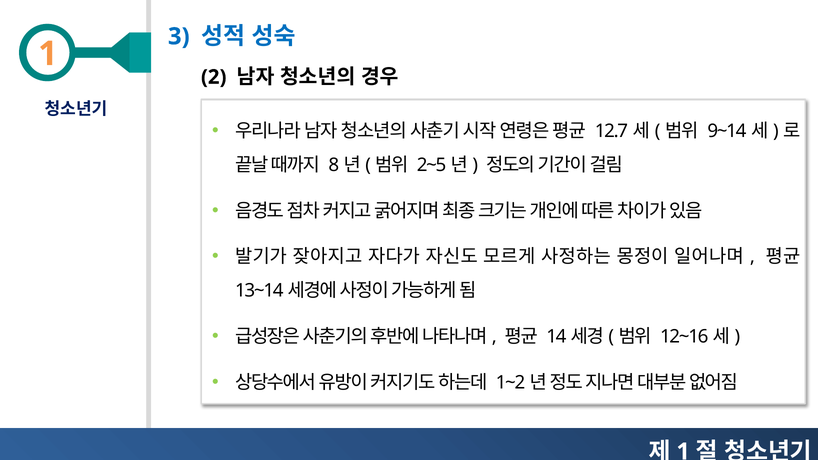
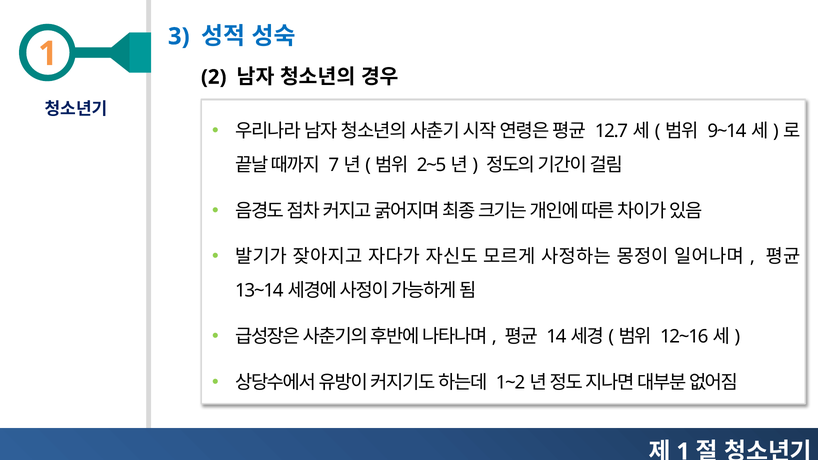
8: 8 -> 7
